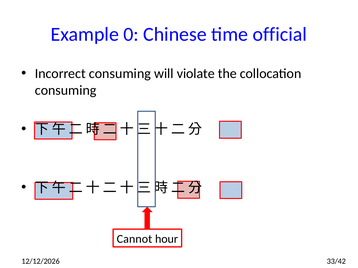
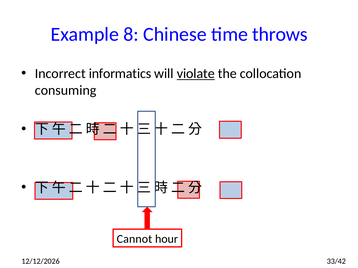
0: 0 -> 8
official: official -> throws
Incorrect consuming: consuming -> informatics
violate underline: none -> present
